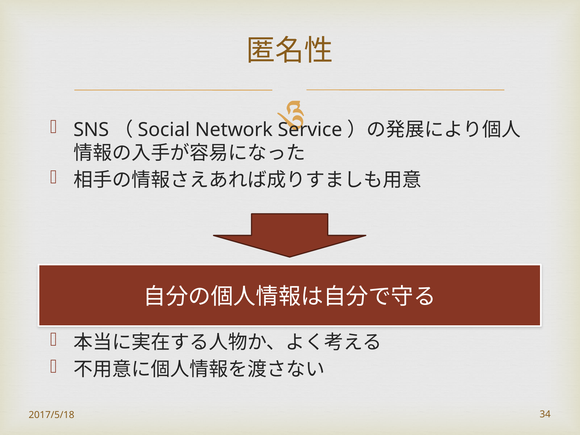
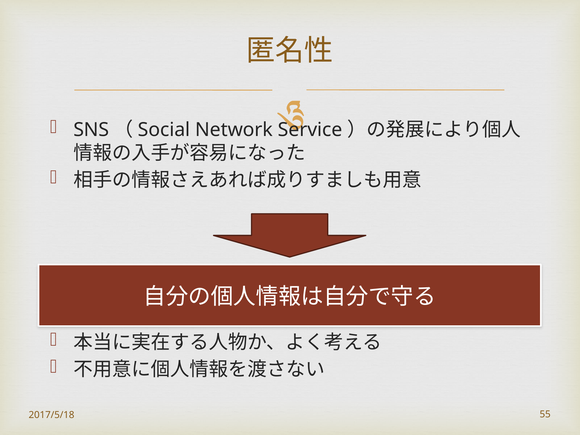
34: 34 -> 55
